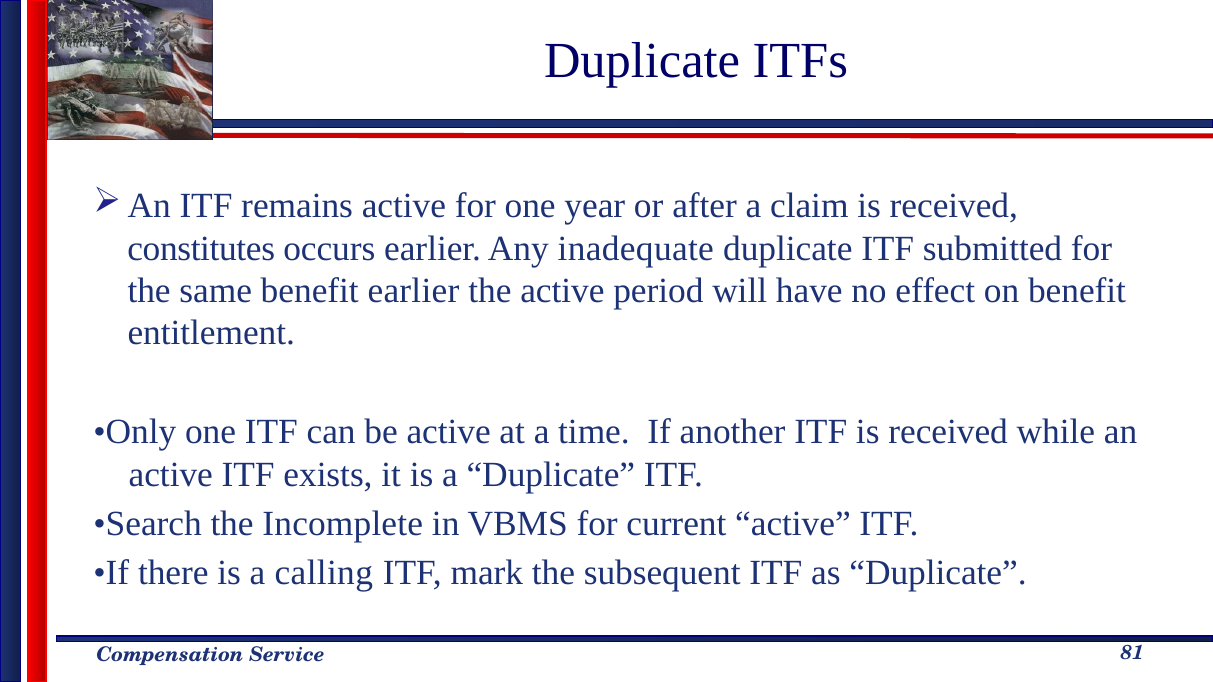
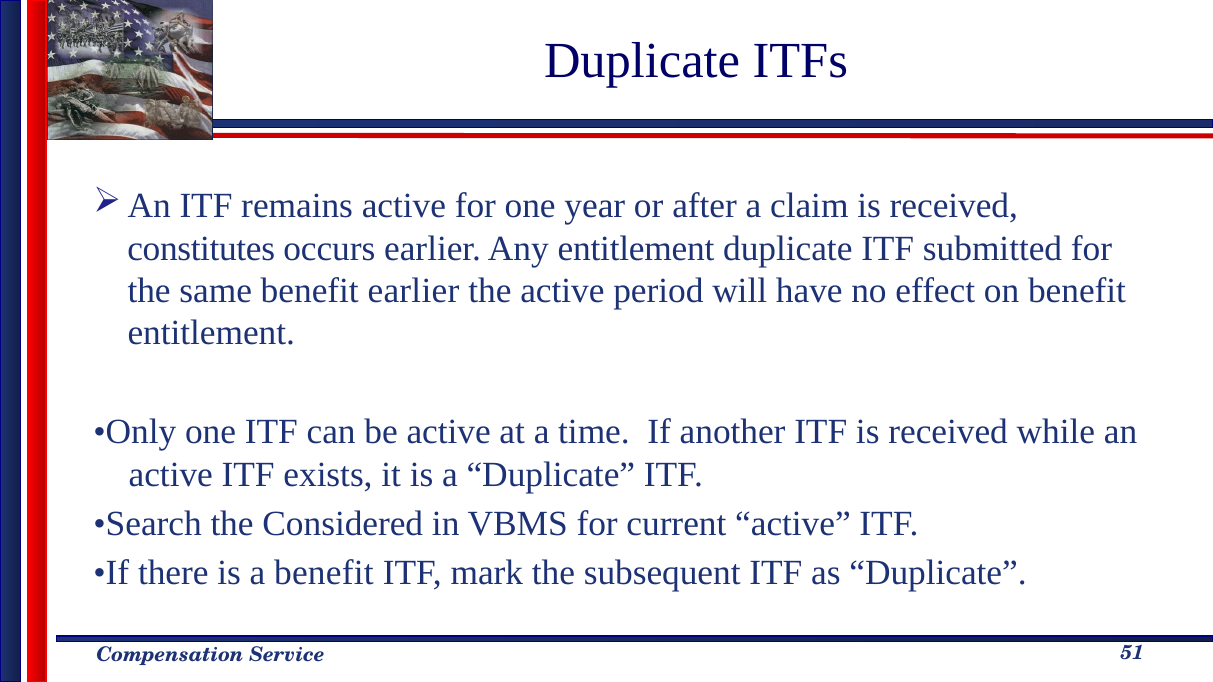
Any inadequate: inadequate -> entitlement
Incomplete: Incomplete -> Considered
a calling: calling -> benefit
81: 81 -> 51
